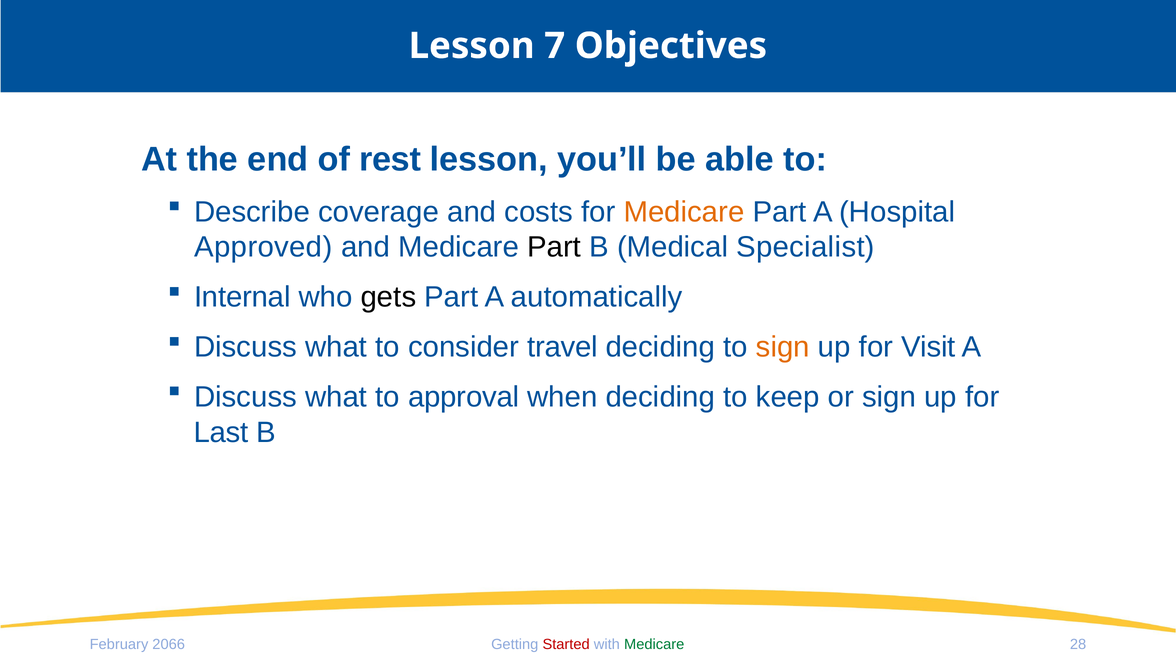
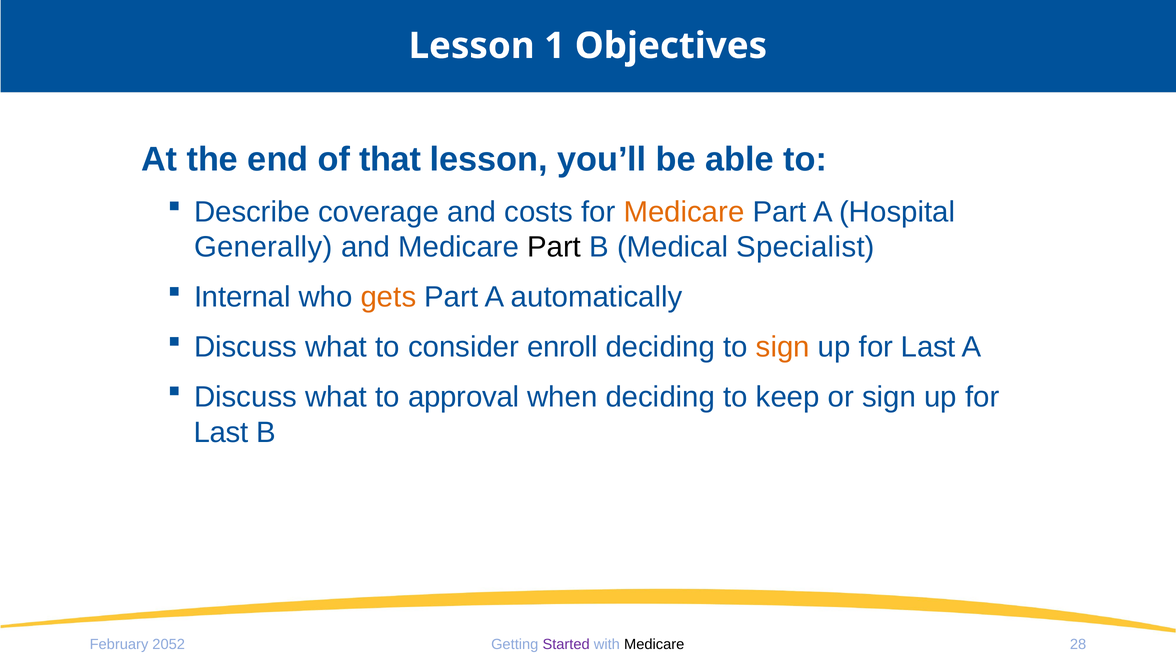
7: 7 -> 1
rest: rest -> that
Approved: Approved -> Generally
gets colour: black -> orange
travel: travel -> enroll
Visit at (928, 347): Visit -> Last
2066: 2066 -> 2052
Started colour: red -> purple
Medicare at (654, 645) colour: green -> black
